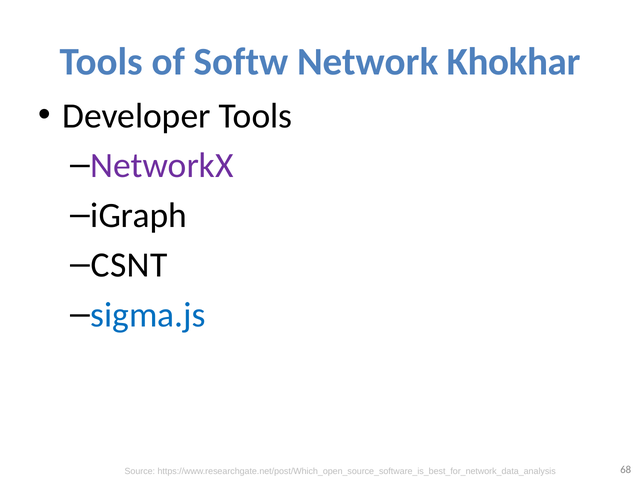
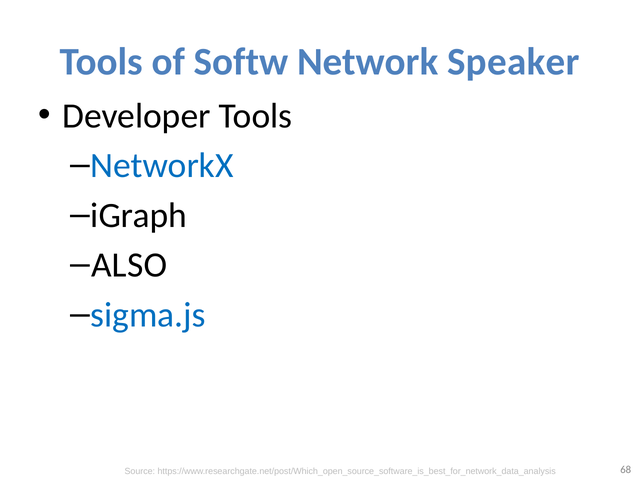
Khokhar: Khokhar -> Speaker
NetworkX colour: purple -> blue
CSNT: CSNT -> ALSO
